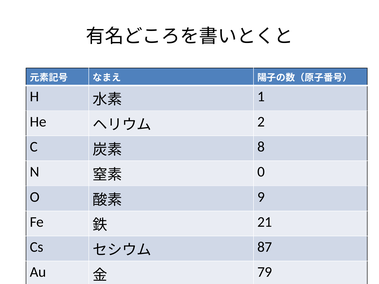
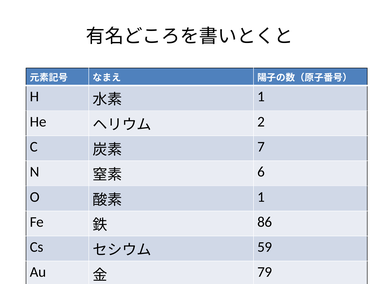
8: 8 -> 7
0: 0 -> 6
9 at (261, 197): 9 -> 1
21: 21 -> 86
87: 87 -> 59
